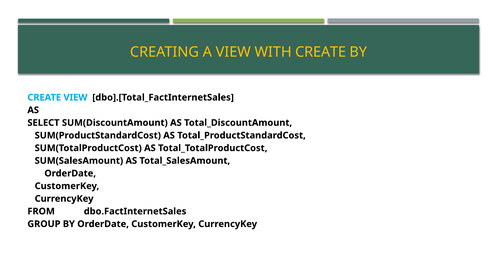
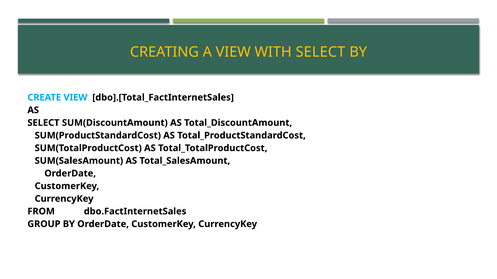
WITH CREATE: CREATE -> SELECT
